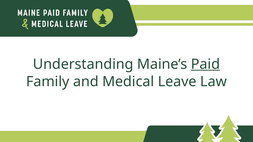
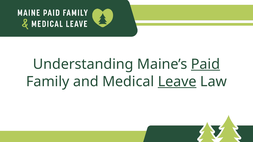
Leave underline: none -> present
